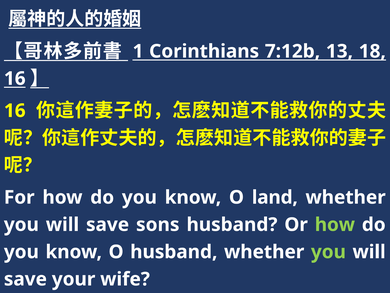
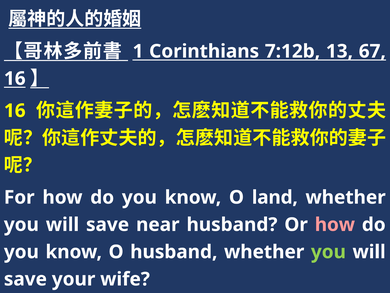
18: 18 -> 67
sons: sons -> near
how at (335, 224) colour: light green -> pink
